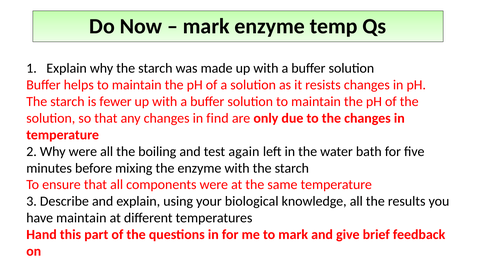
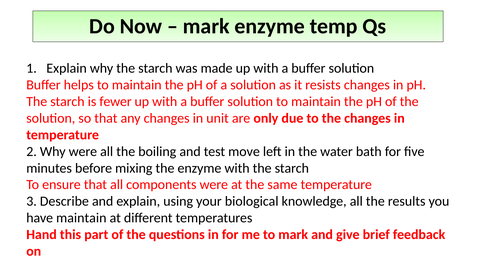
find: find -> unit
again: again -> move
